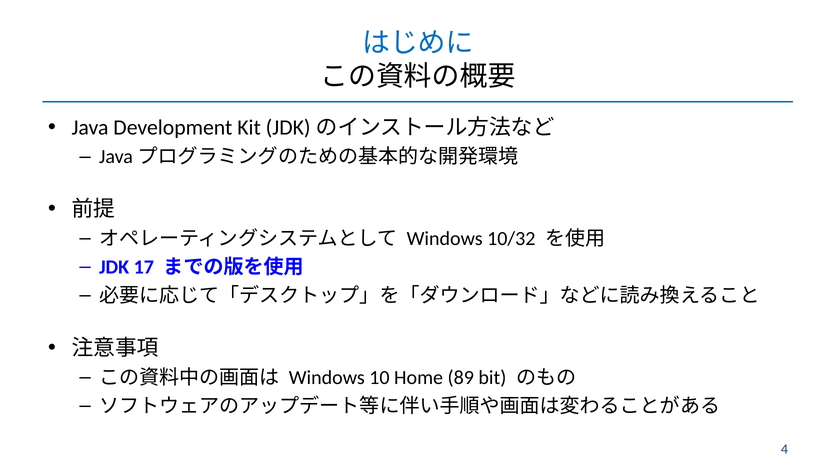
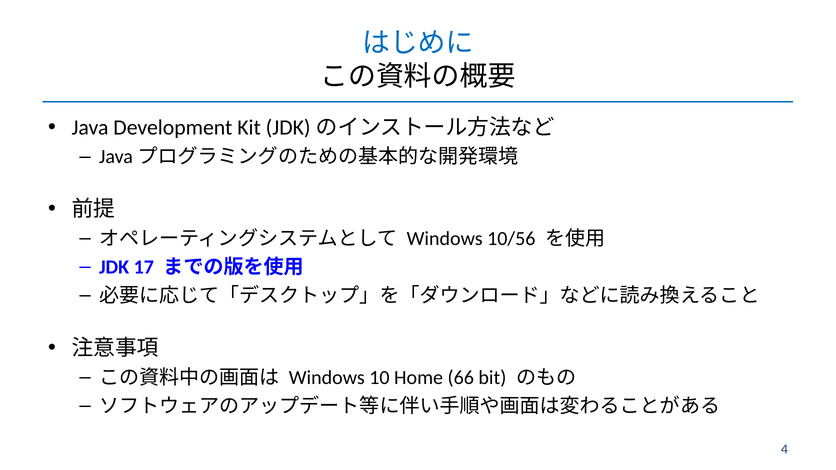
10/32: 10/32 -> 10/56
89: 89 -> 66
